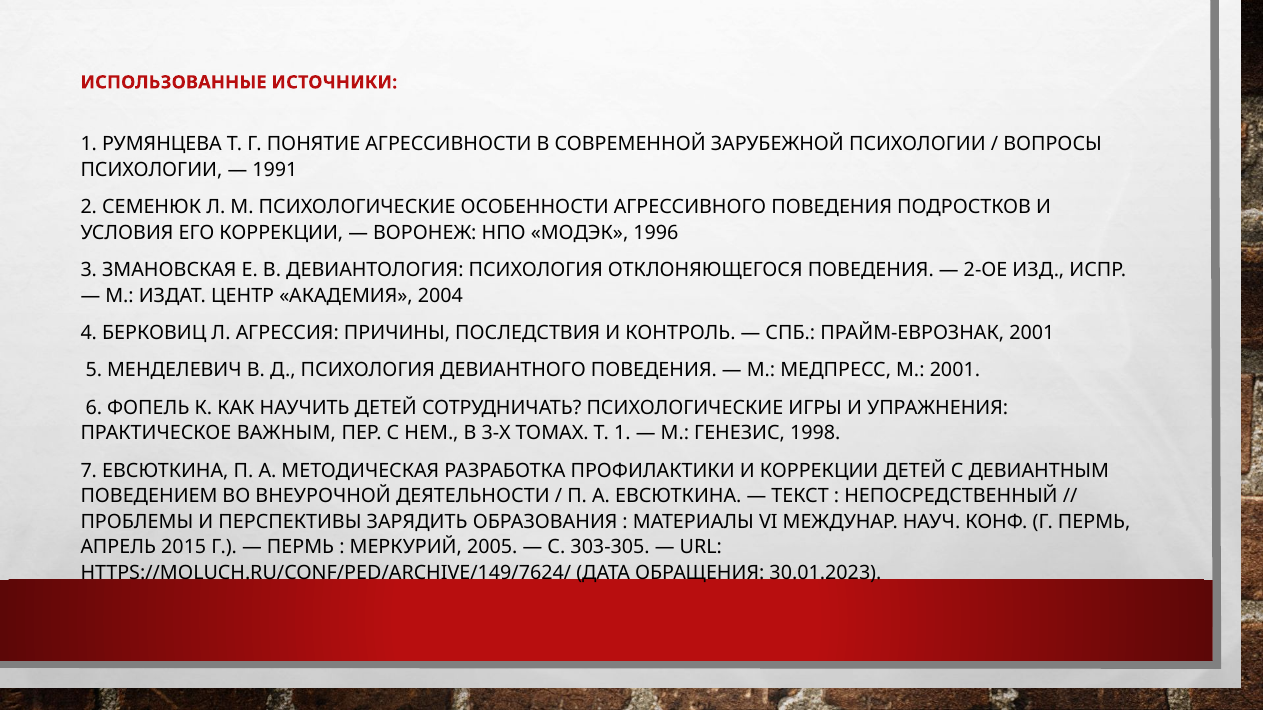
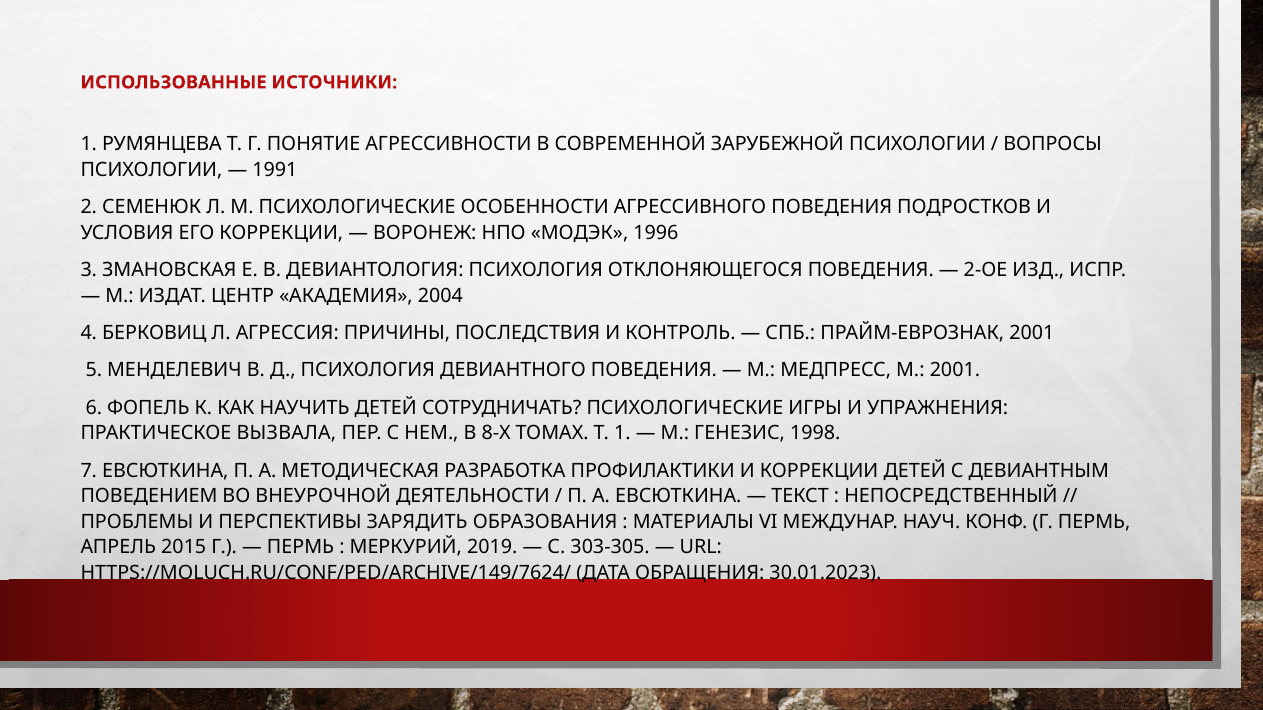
ВАЖНЫМ: ВАЖНЫМ -> ВЫЗВАЛА
3-Х: 3-Х -> 8-Х
2005: 2005 -> 2019
